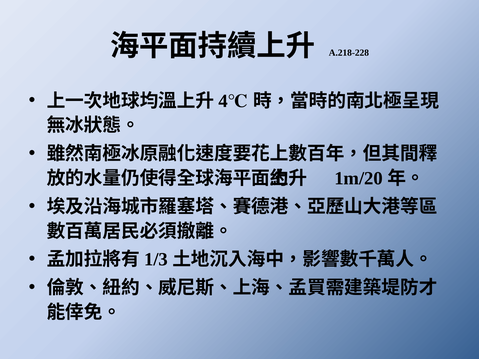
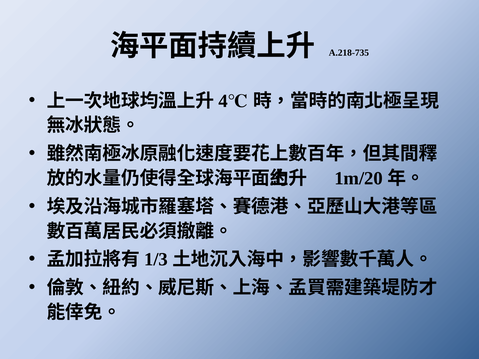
A.218-228: A.218-228 -> A.218-735
